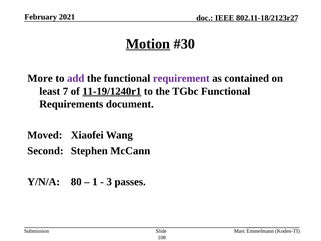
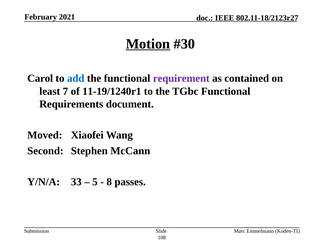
More: More -> Carol
add colour: purple -> blue
11-19/1240r1 underline: present -> none
80: 80 -> 33
1: 1 -> 5
3: 3 -> 8
